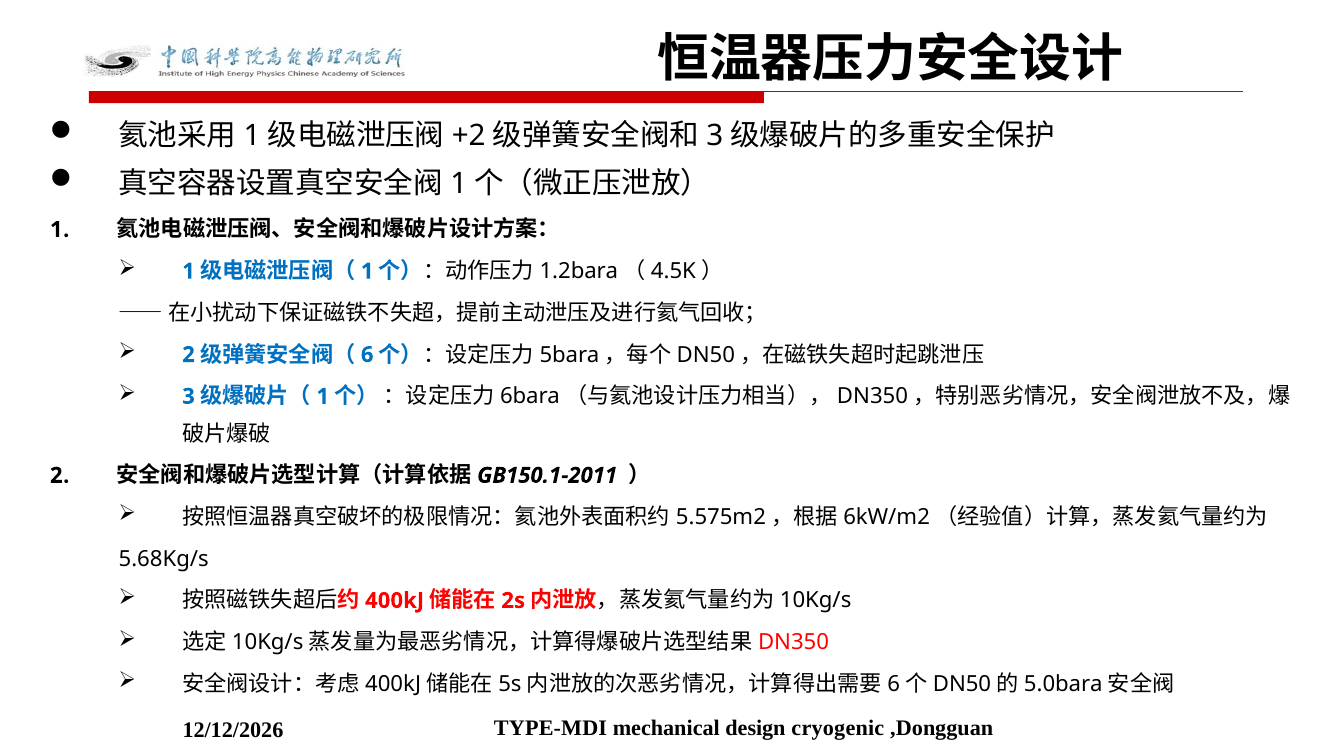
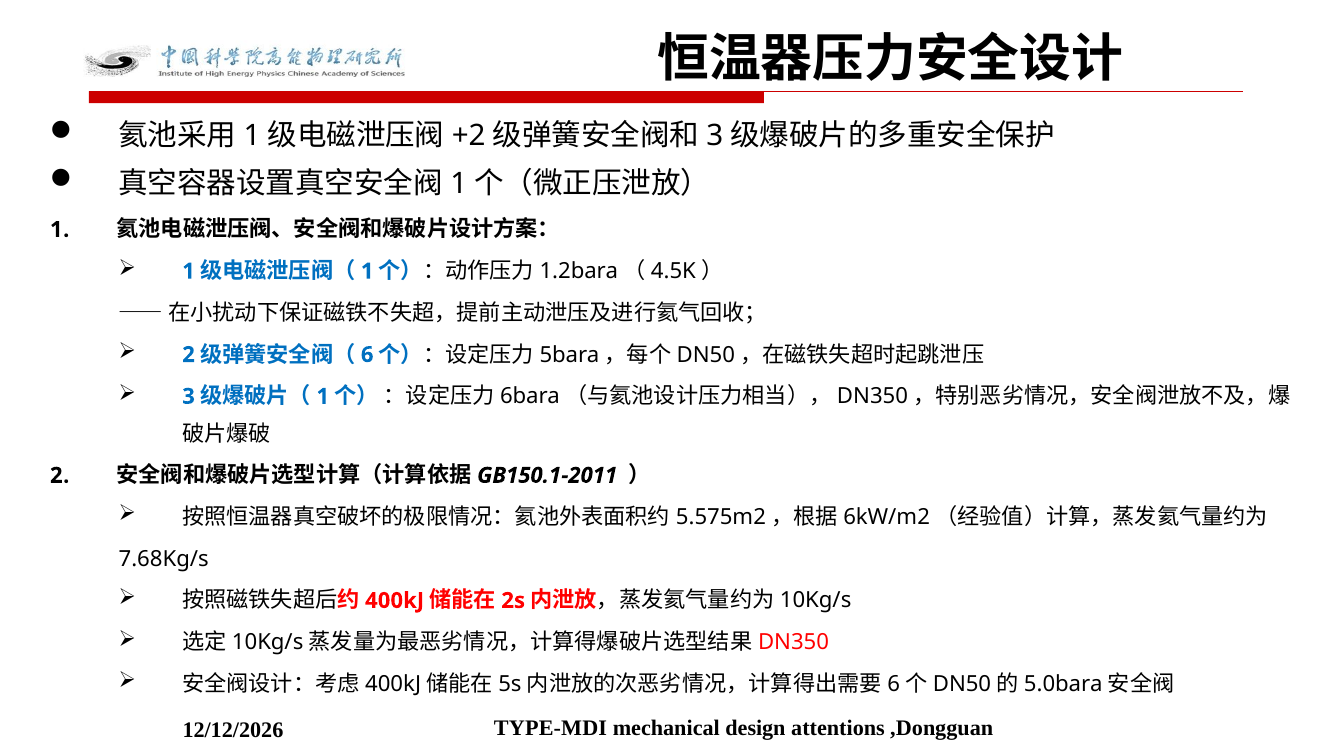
5.68Kg/s: 5.68Kg/s -> 7.68Kg/s
cryogenic: cryogenic -> attentions
